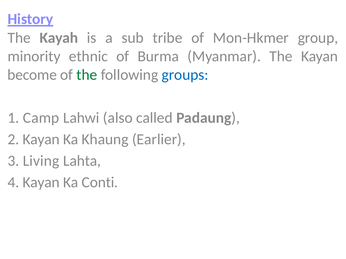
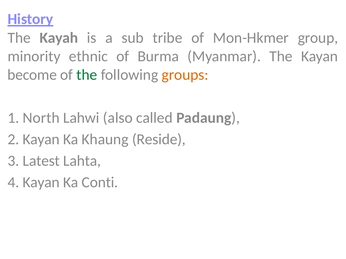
groups colour: blue -> orange
Camp: Camp -> North
Earlier: Earlier -> Reside
Living: Living -> Latest
